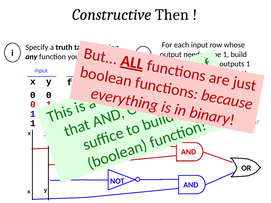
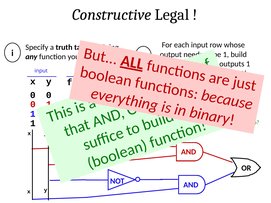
Then: Then -> Legal
